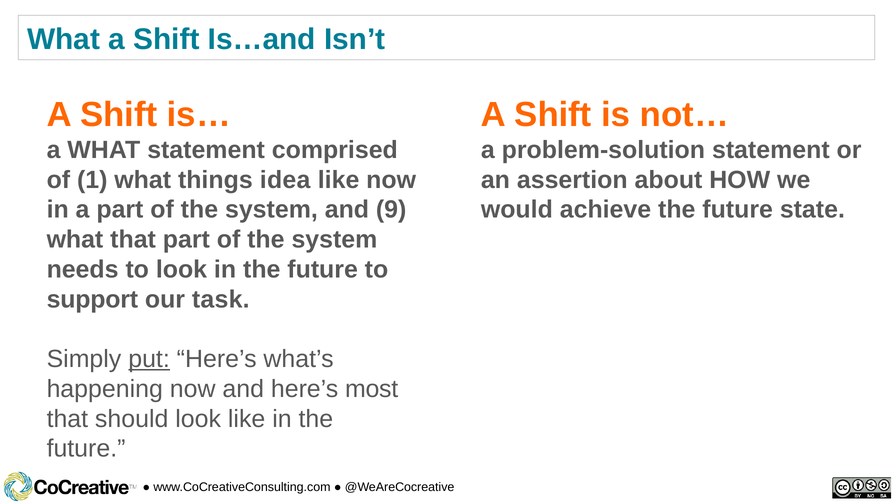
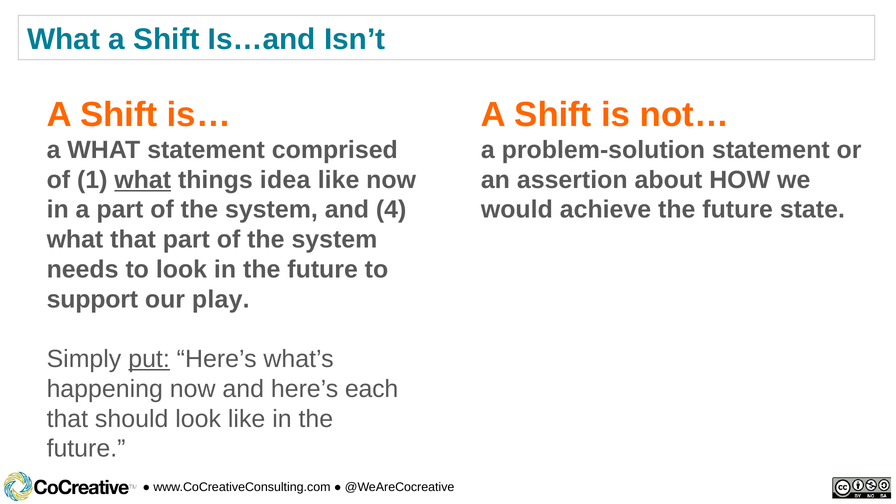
what at (143, 180) underline: none -> present
9: 9 -> 4
task: task -> play
most: most -> each
